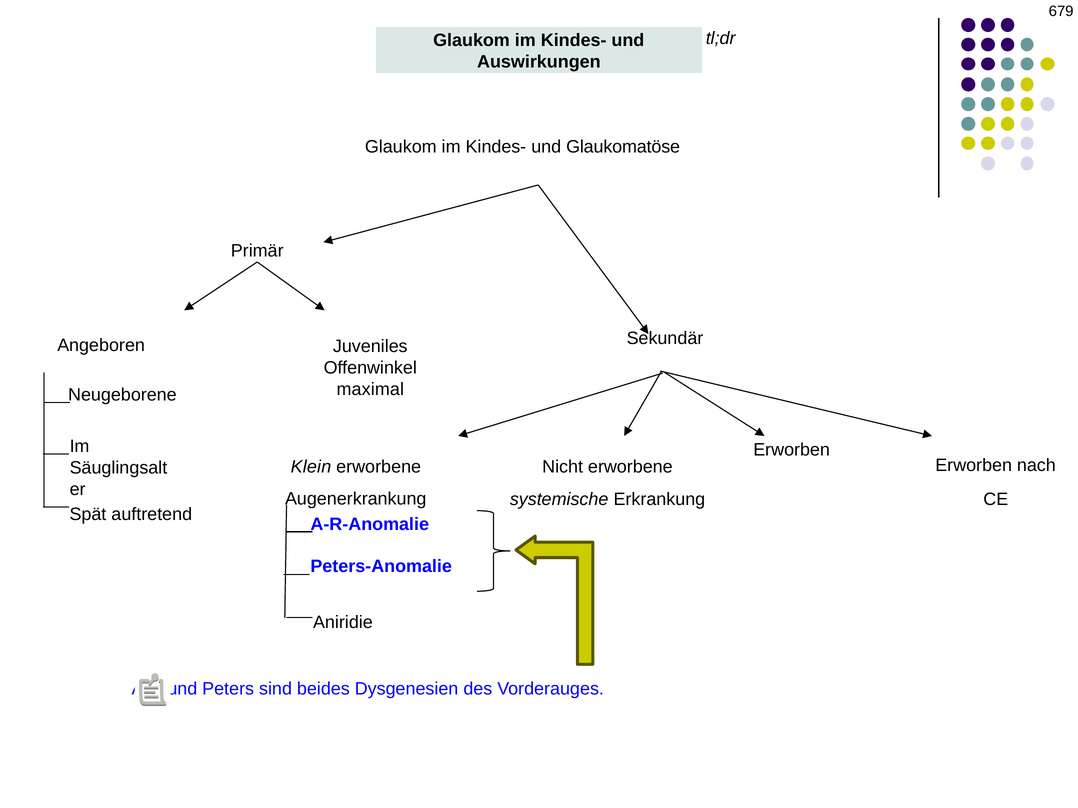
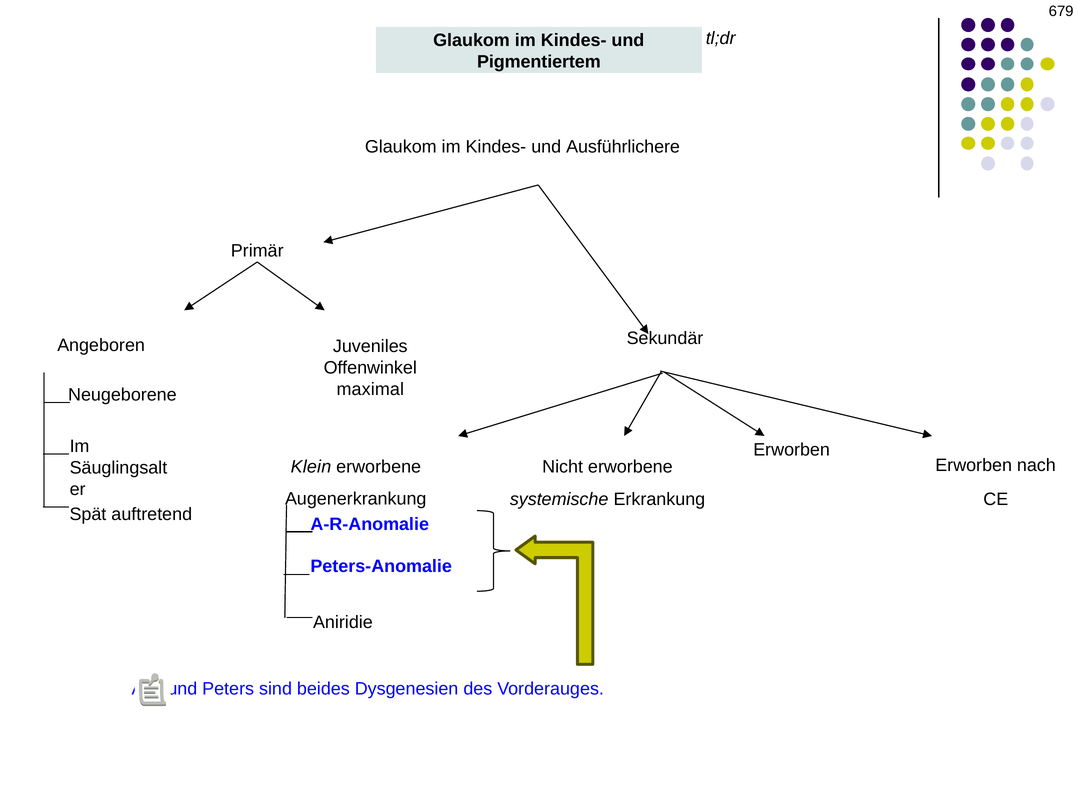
Auswirkungen: Auswirkungen -> Pigmentiertem
Glaukomatöse: Glaukomatöse -> Ausführlichere
